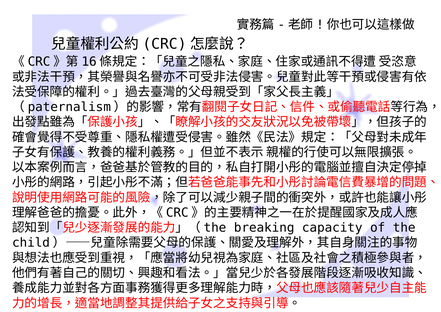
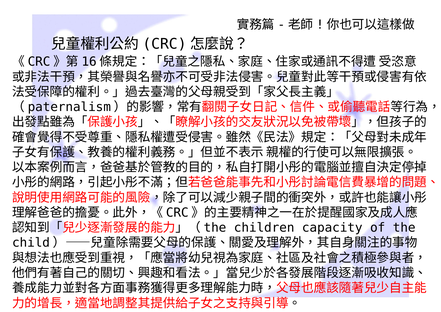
breaking: breaking -> children
